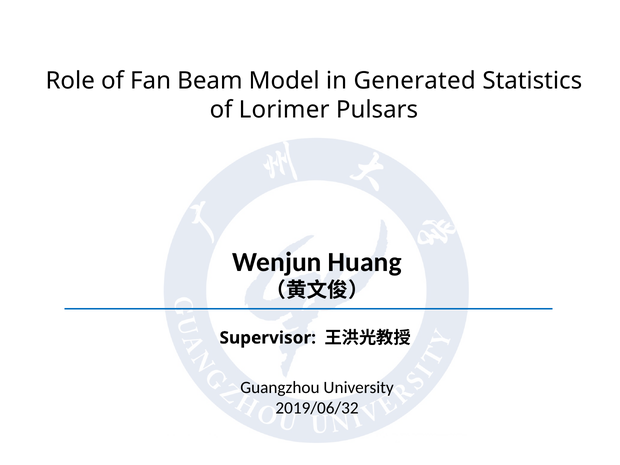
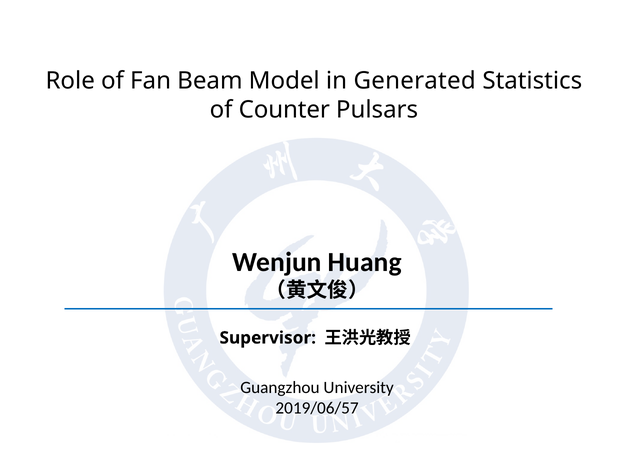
Lorimer: Lorimer -> Counter
2019/06/32: 2019/06/32 -> 2019/06/57
